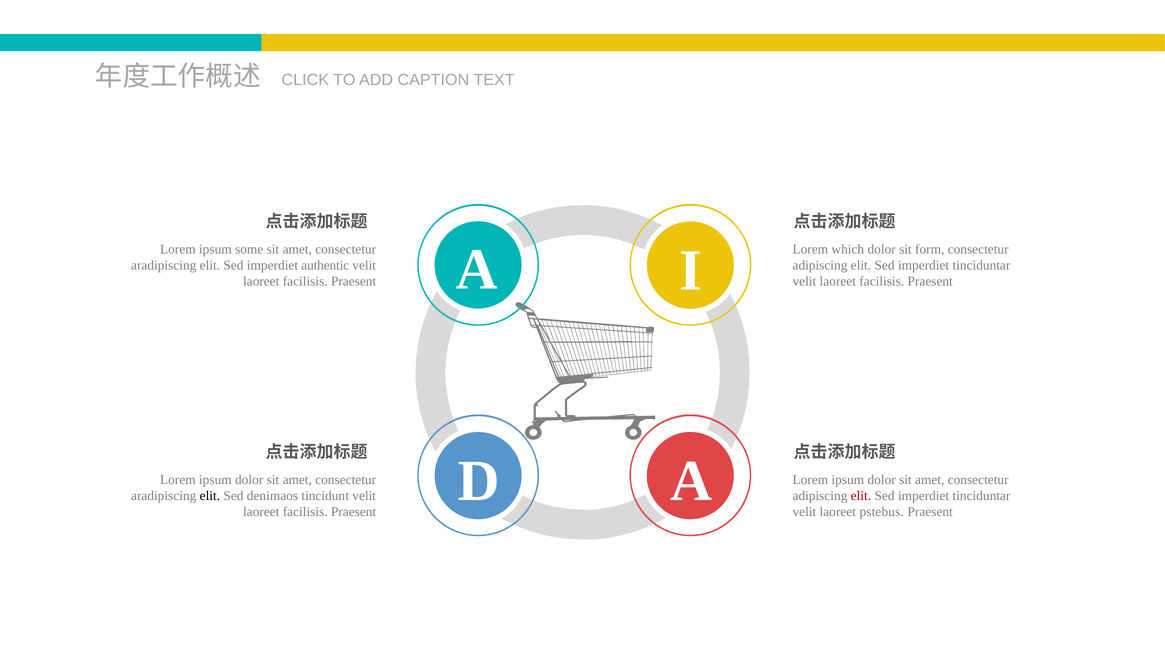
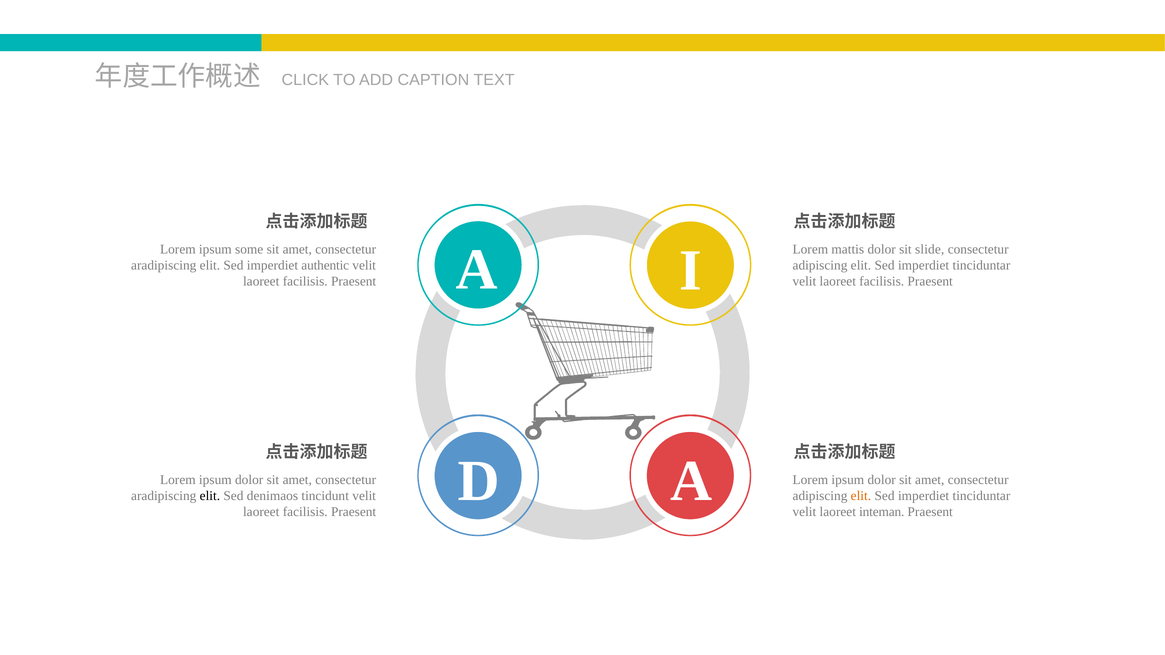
which: which -> mattis
form: form -> slide
elit at (861, 496) colour: red -> orange
pstebus: pstebus -> inteman
